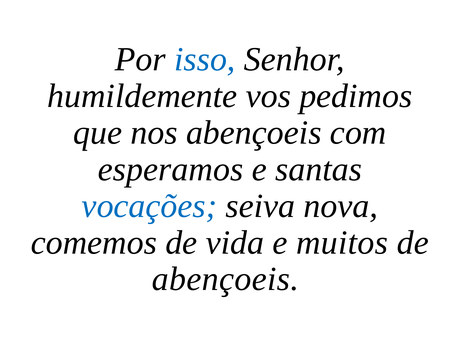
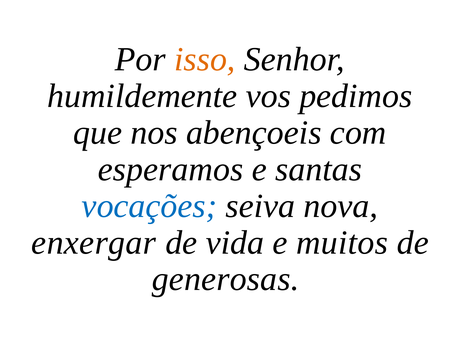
isso colour: blue -> orange
comemos: comemos -> enxergar
abençoeis at (225, 279): abençoeis -> generosas
